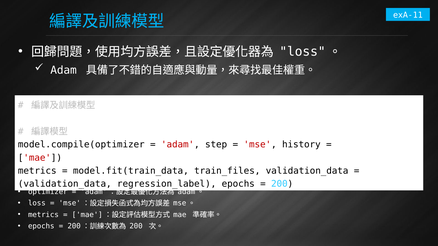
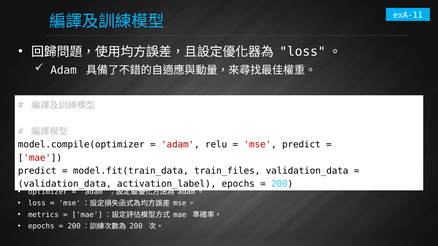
step: step -> relu
mse history: history -> predict
metrics at (37, 171): metrics -> predict
regression_label: regression_label -> activation_label
